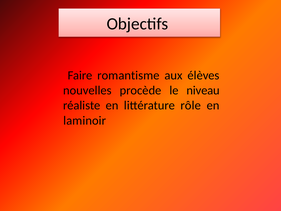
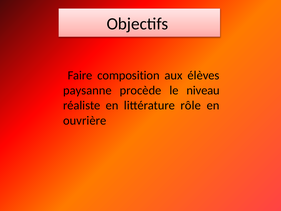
romantisme: romantisme -> composition
nouvelles: nouvelles -> paysanne
laminoir: laminoir -> ouvrière
